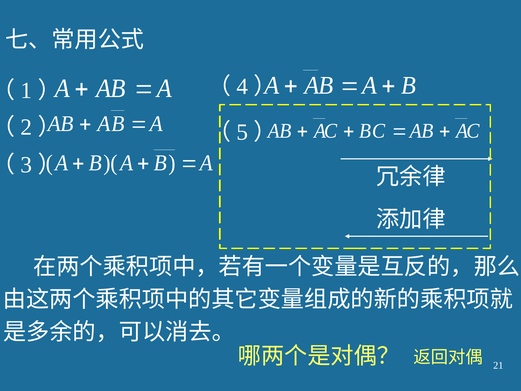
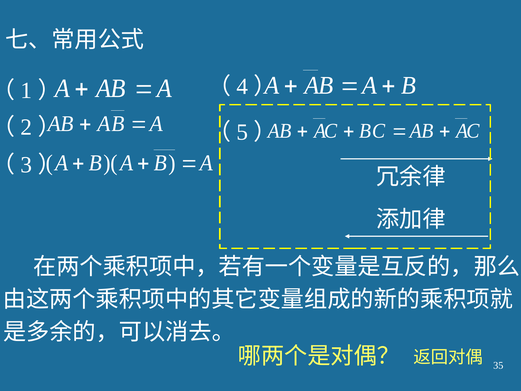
21: 21 -> 35
